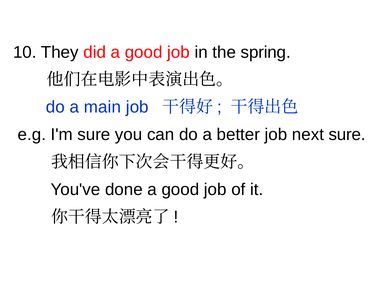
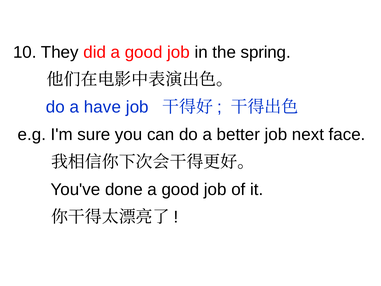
main: main -> have
next sure: sure -> face
